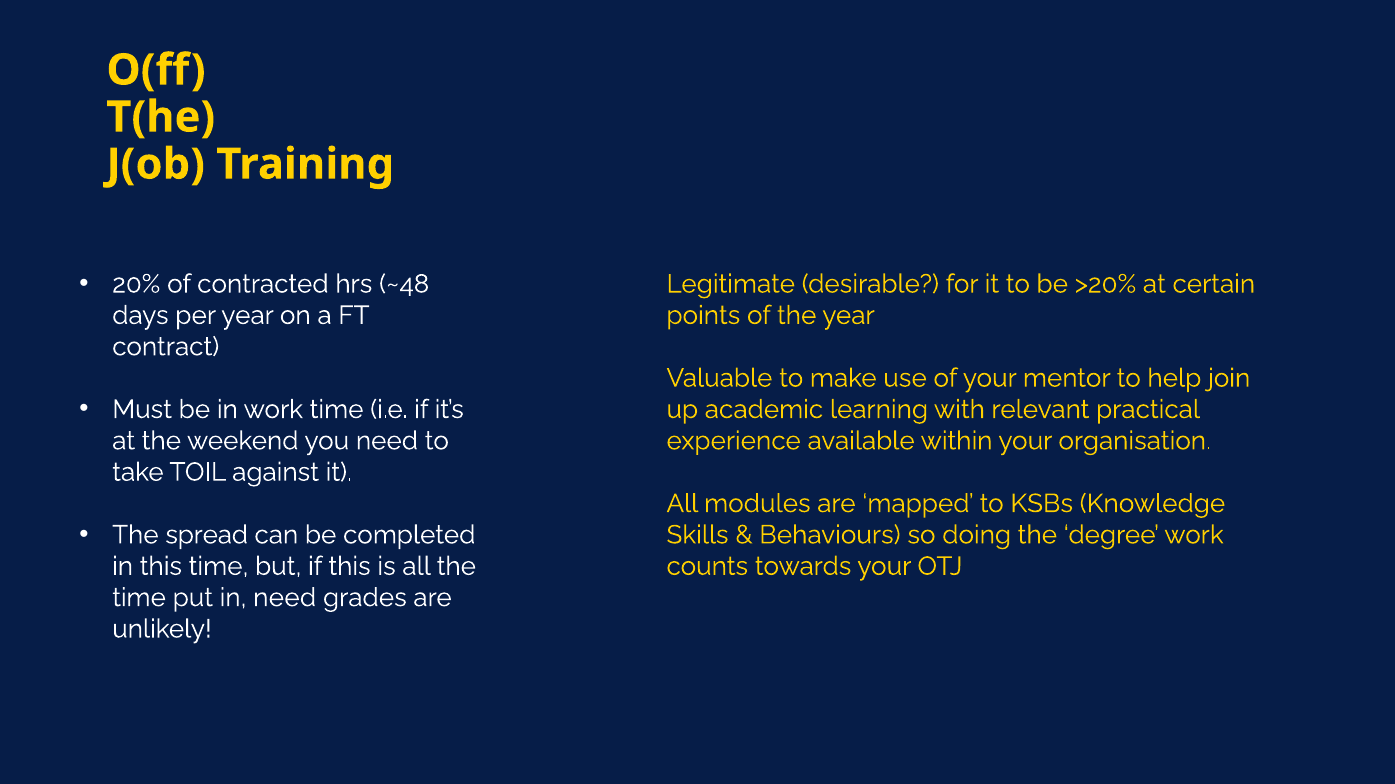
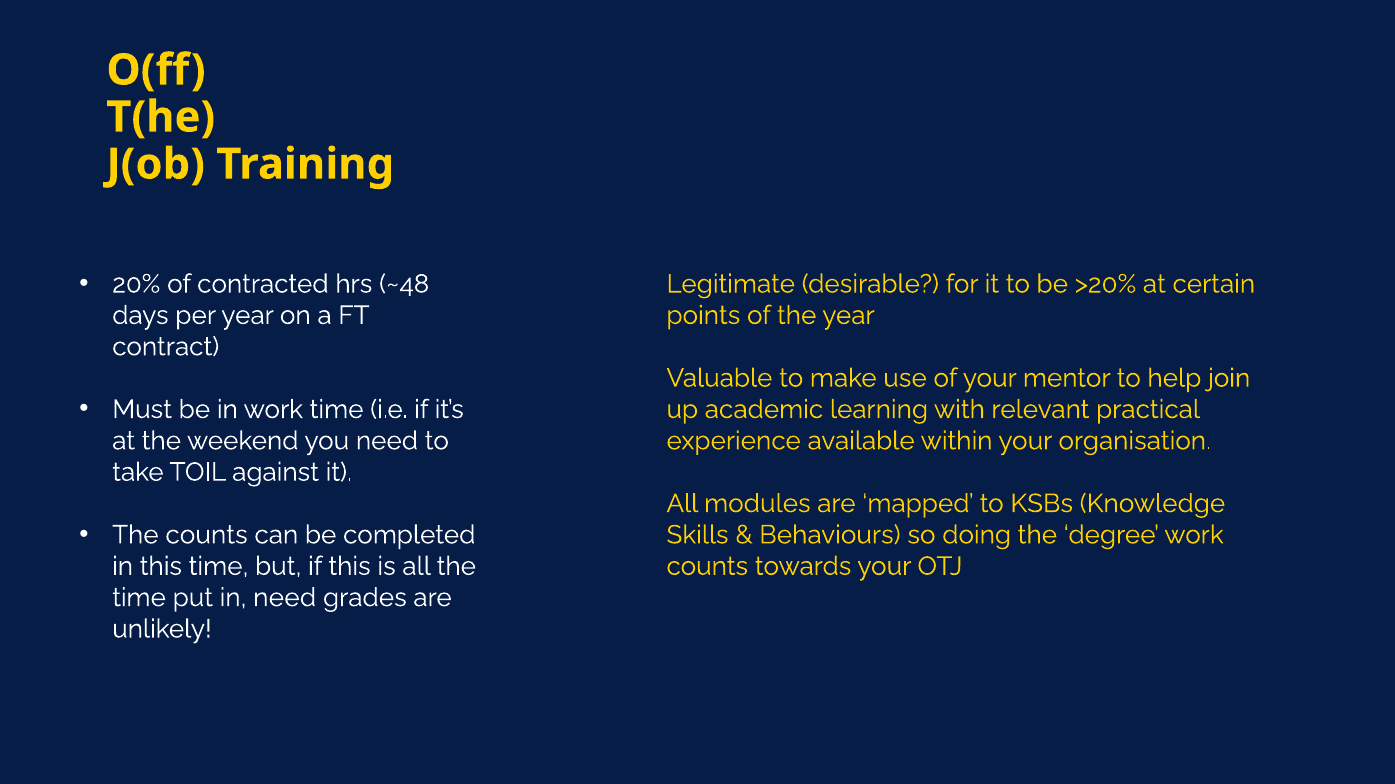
The spread: spread -> counts
